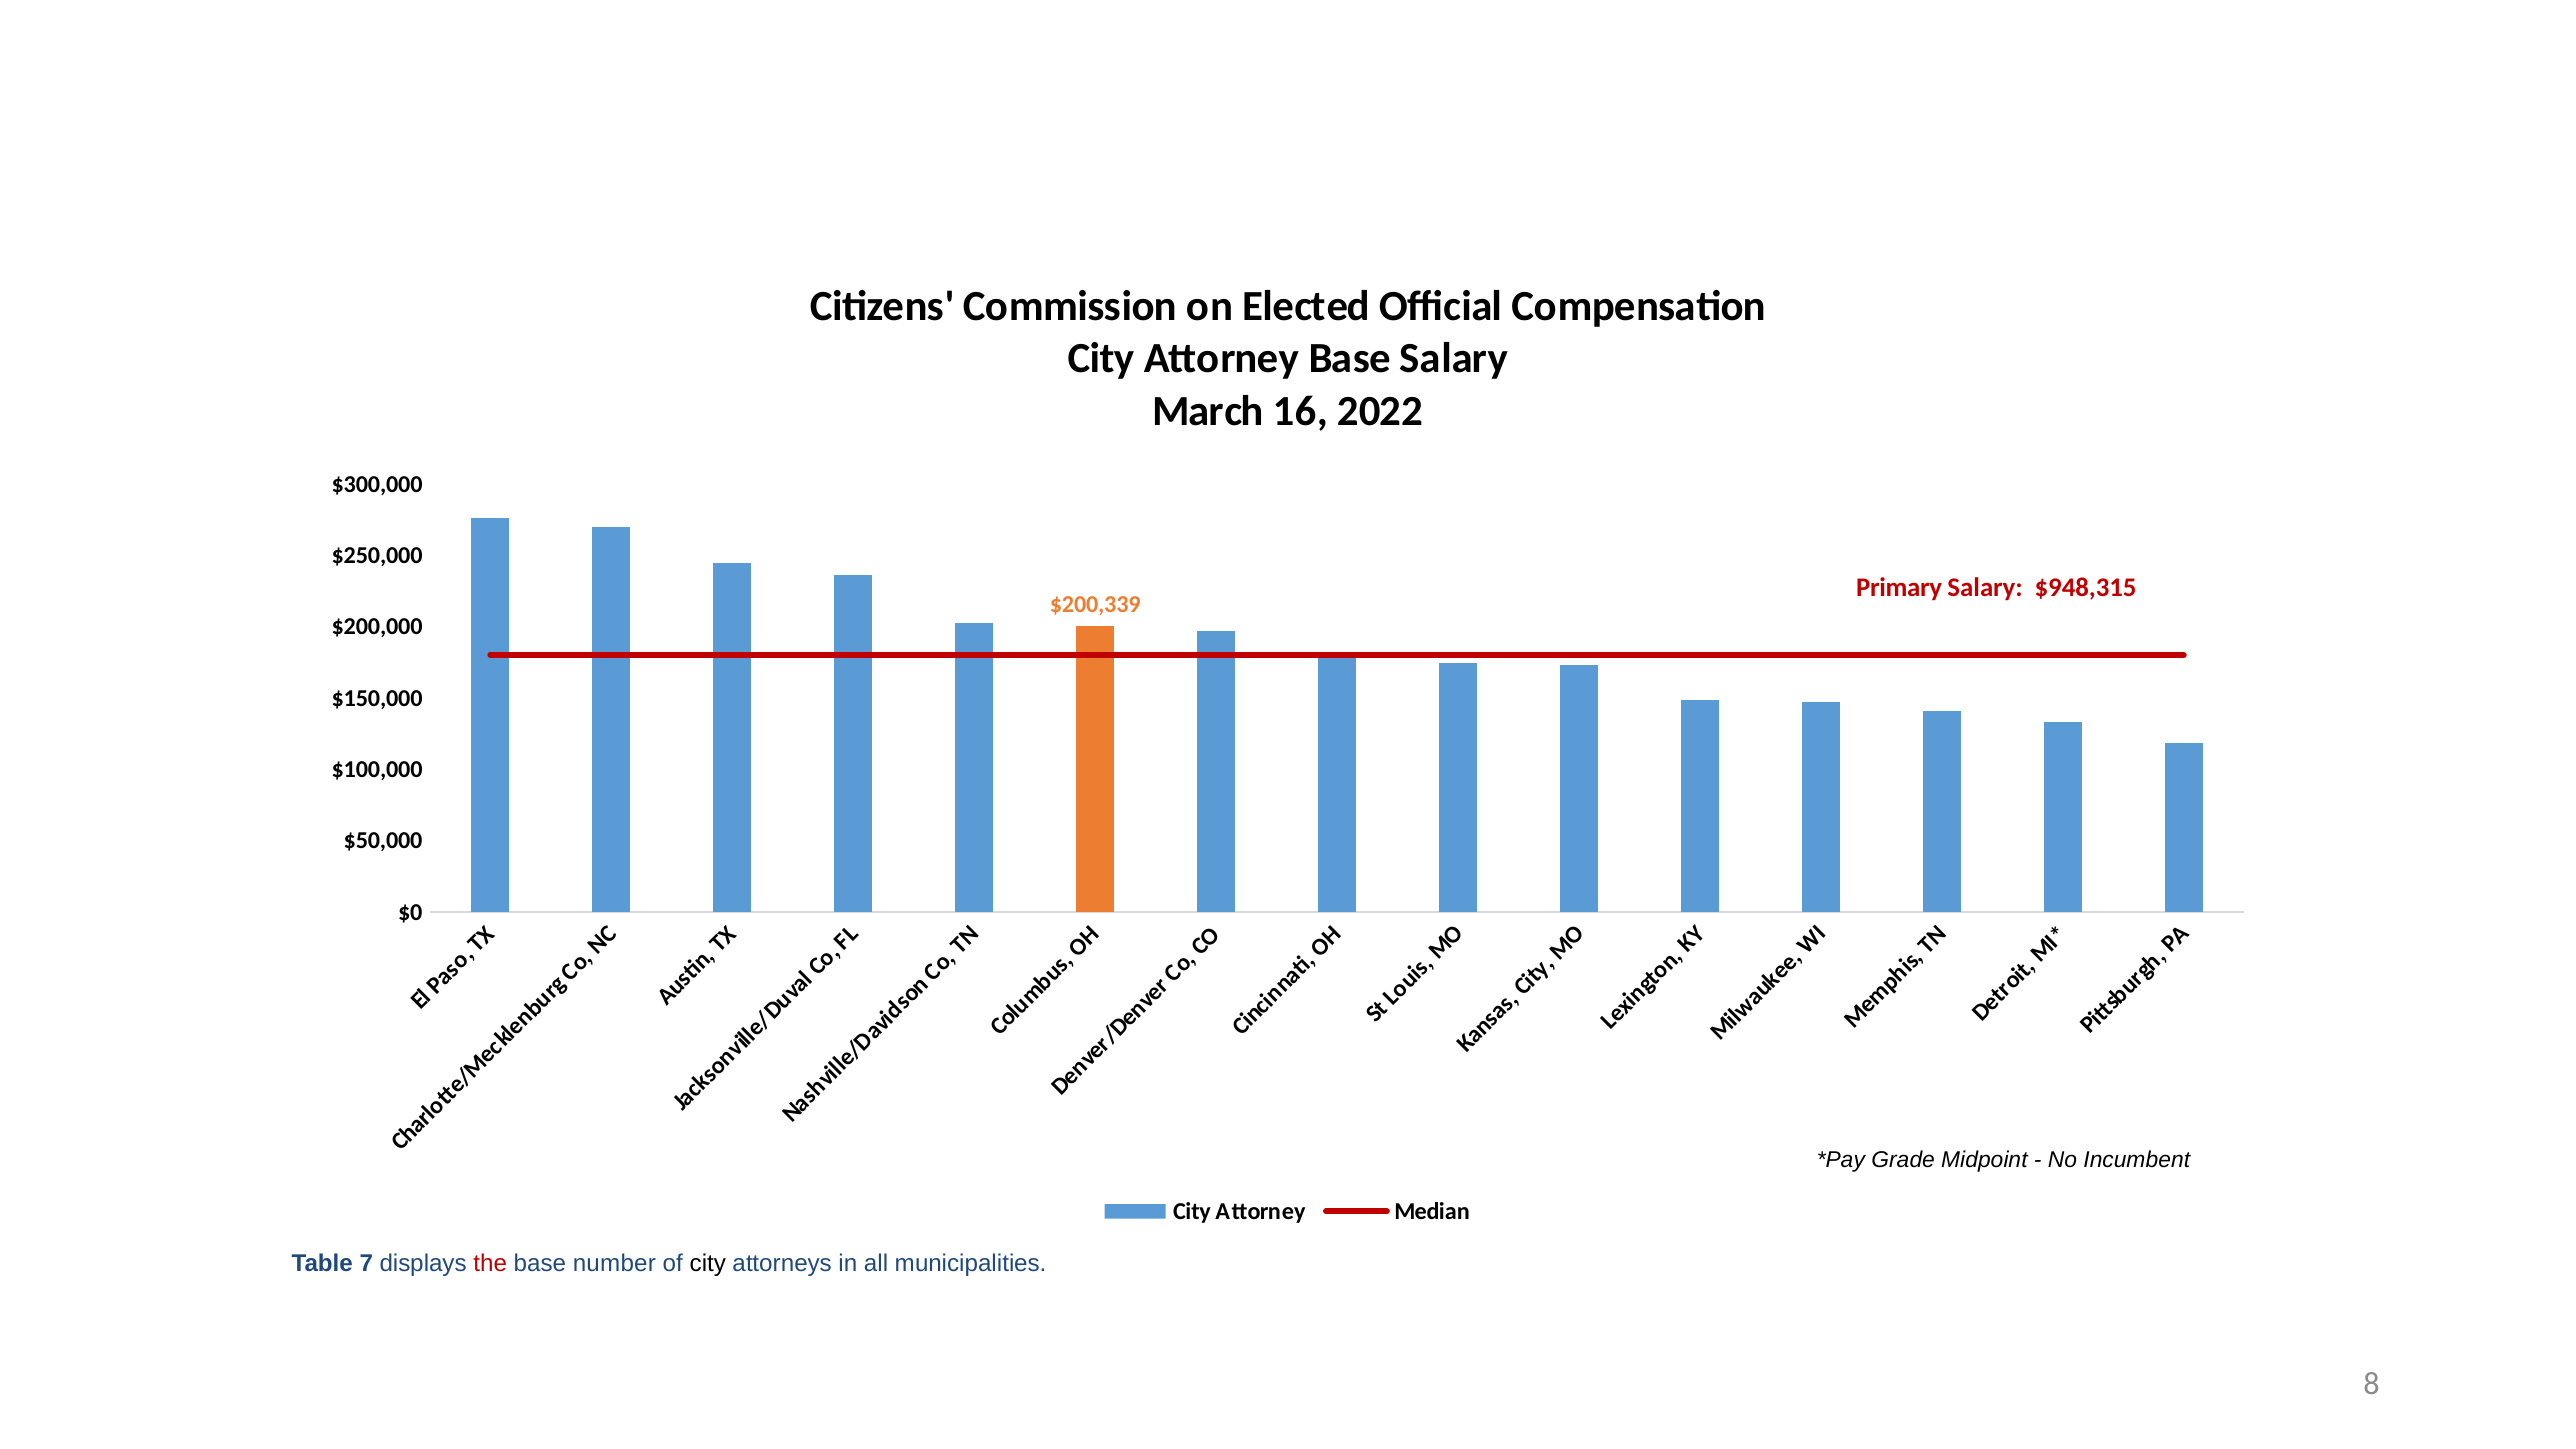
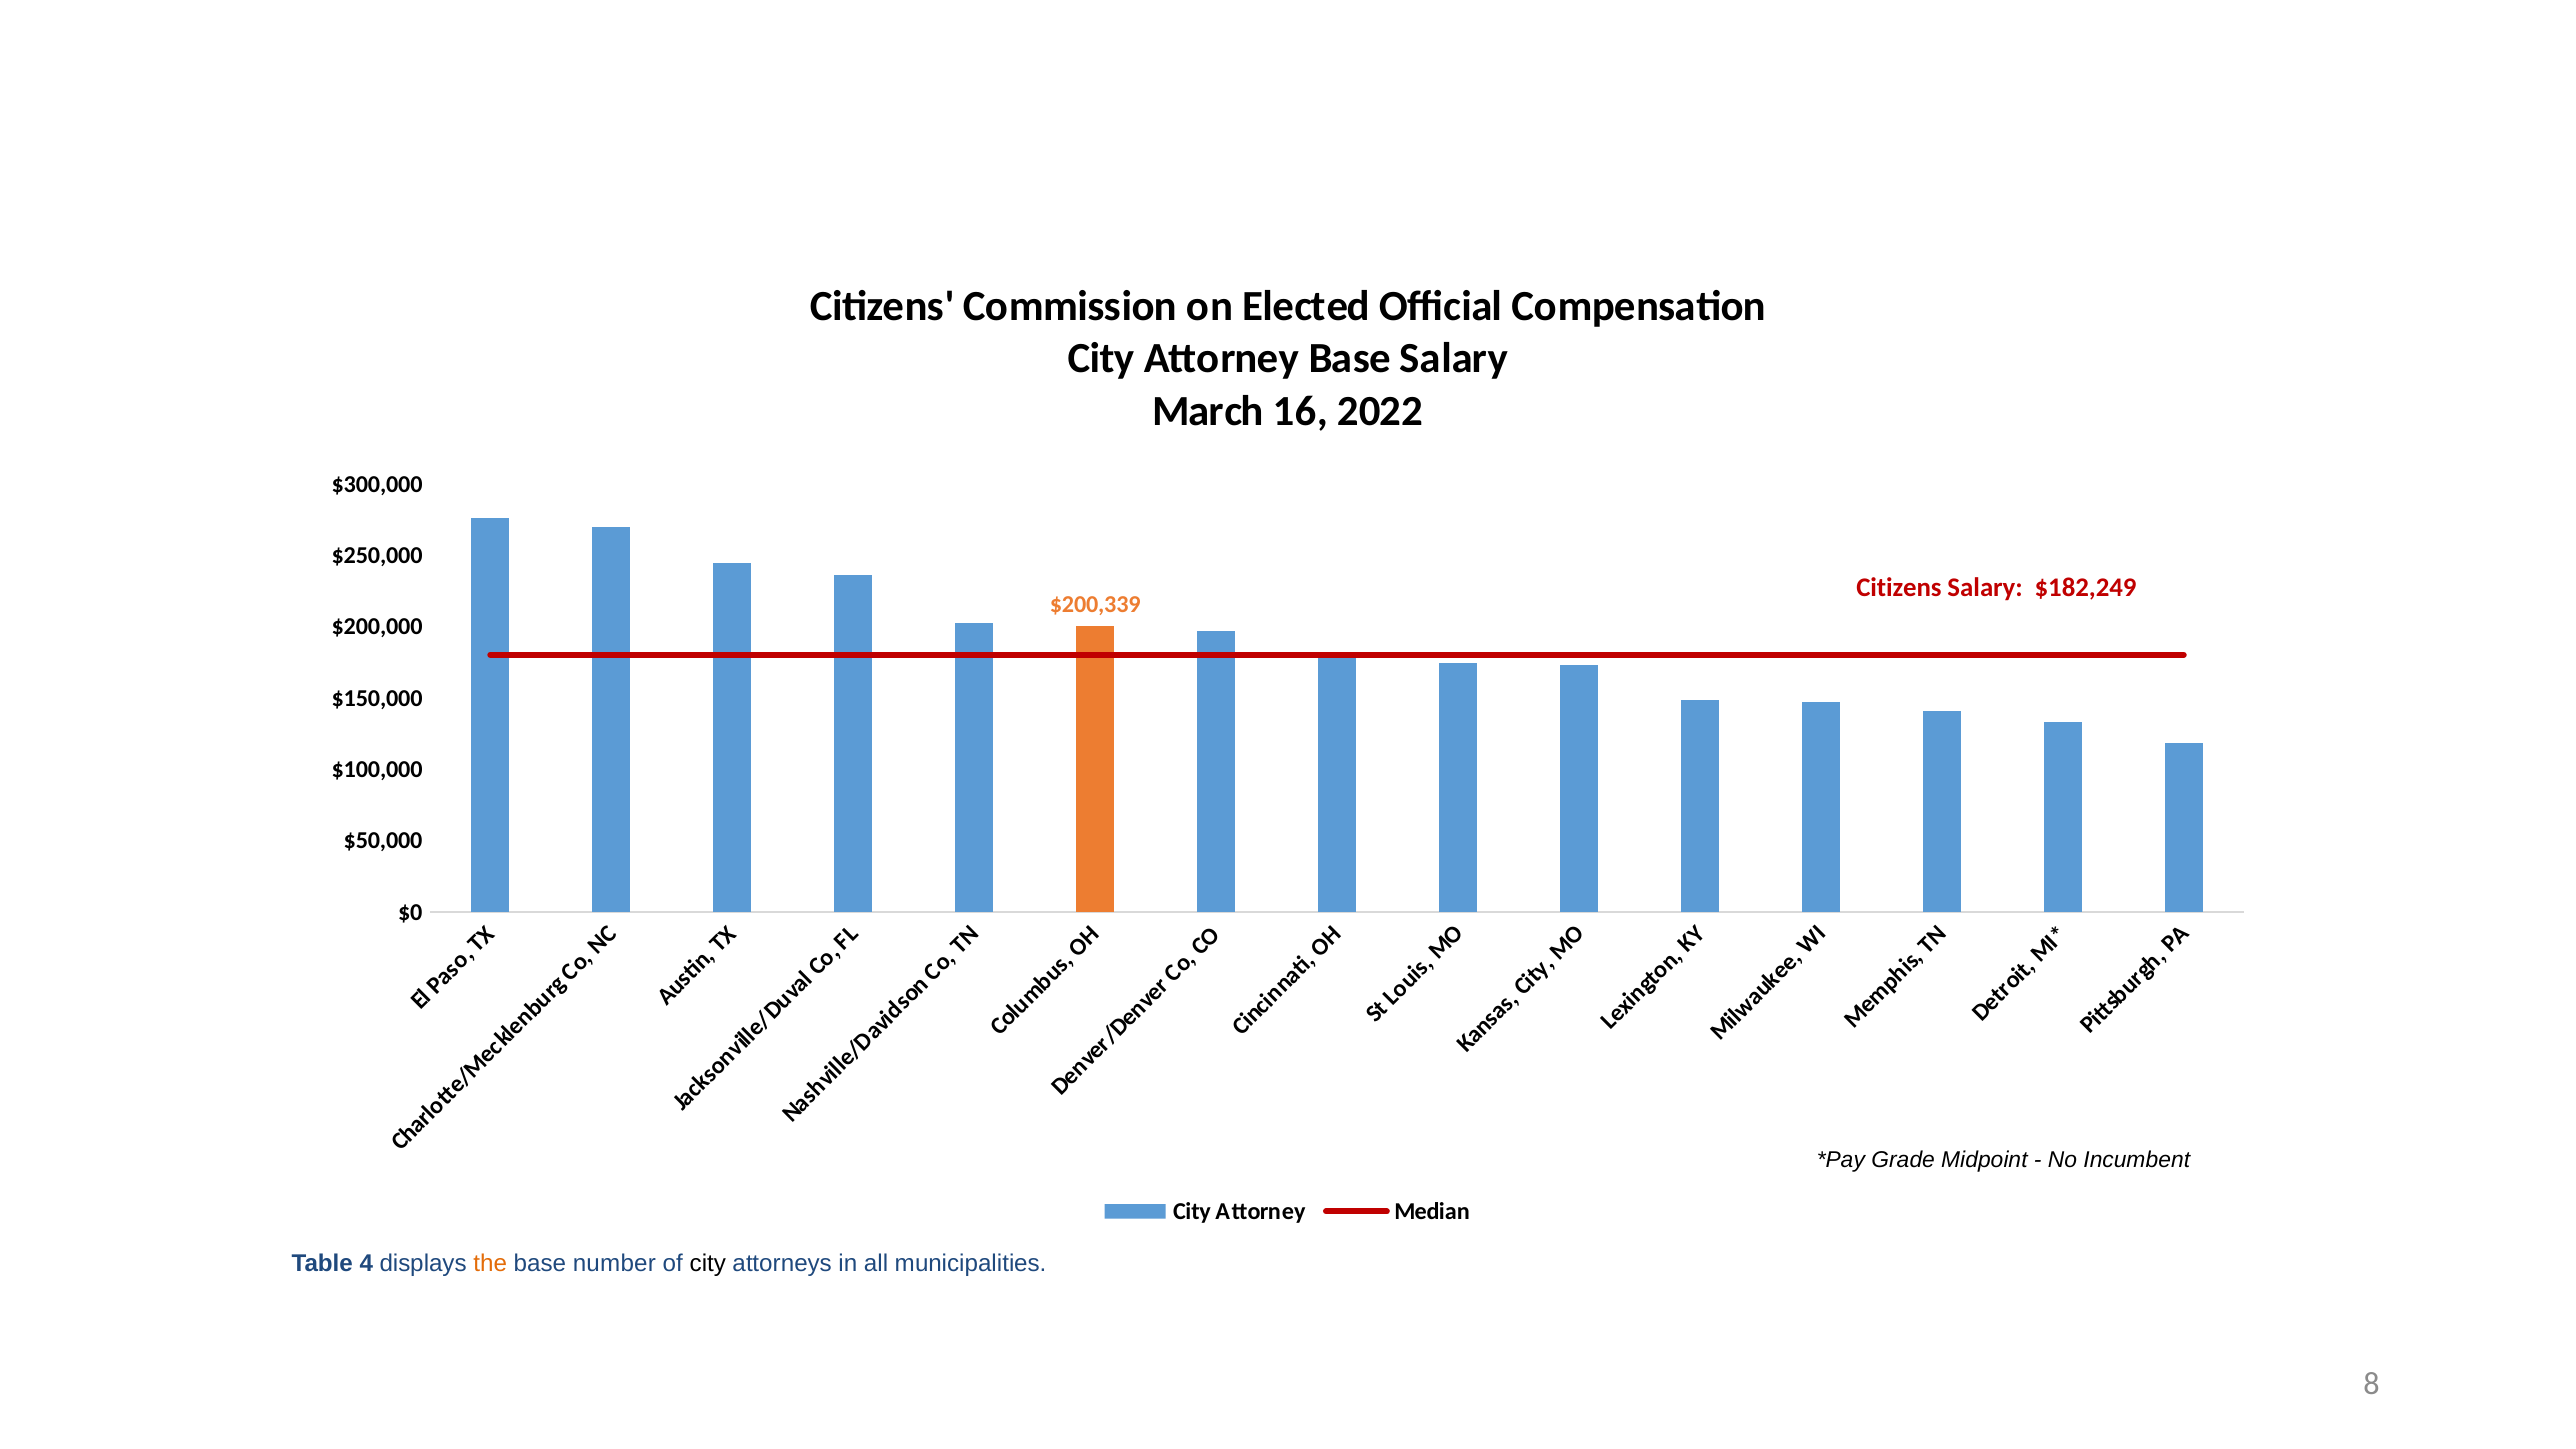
Primary at (1899, 588): Primary -> Citizens
$948,315: $948,315 -> $182,249
7: 7 -> 4
the colour: red -> orange
